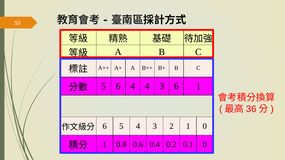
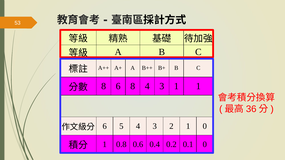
5 at (104, 86): 5 -> 8
6 4: 4 -> 8
3 6: 6 -> 1
